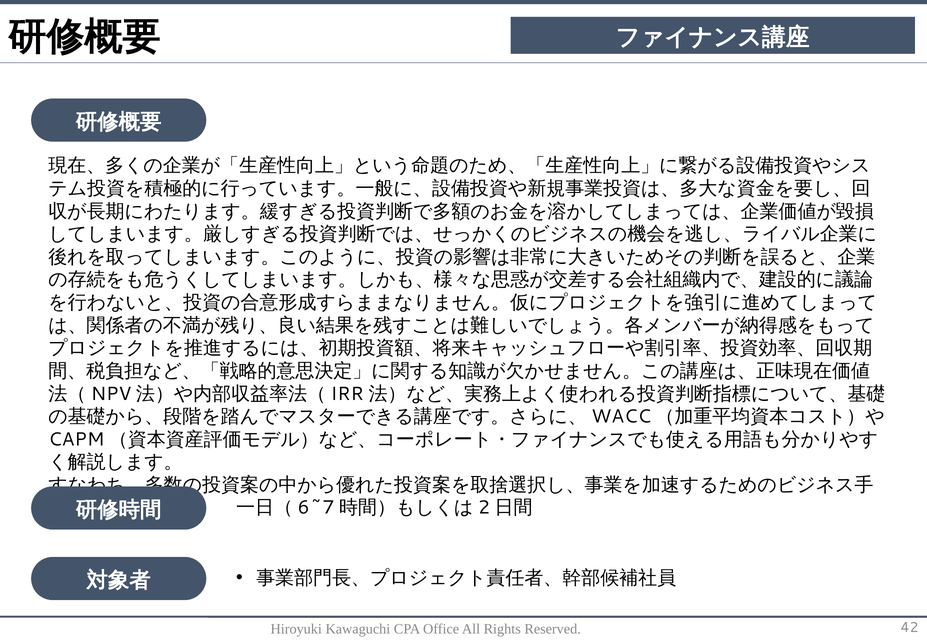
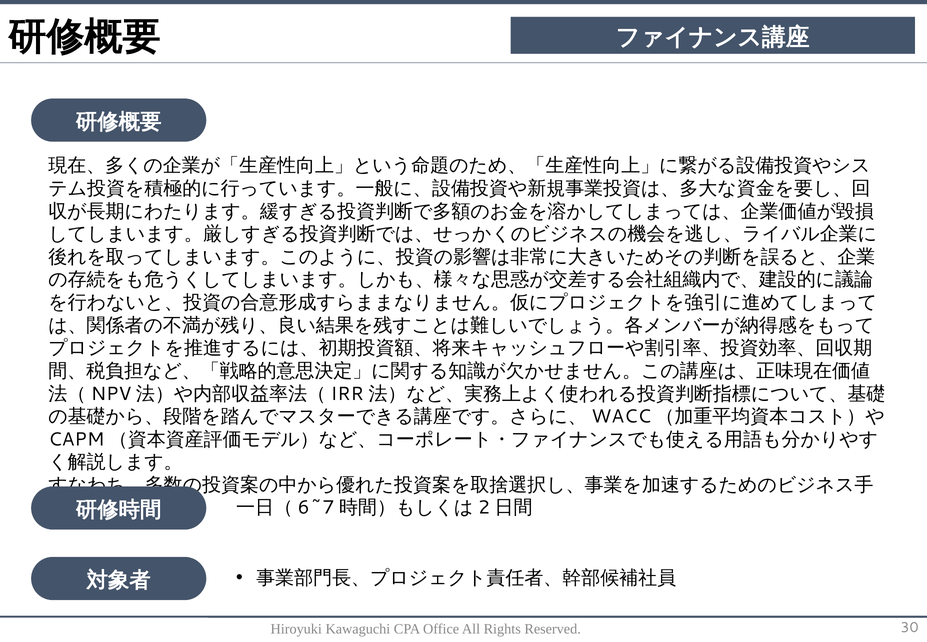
42: 42 -> 30
